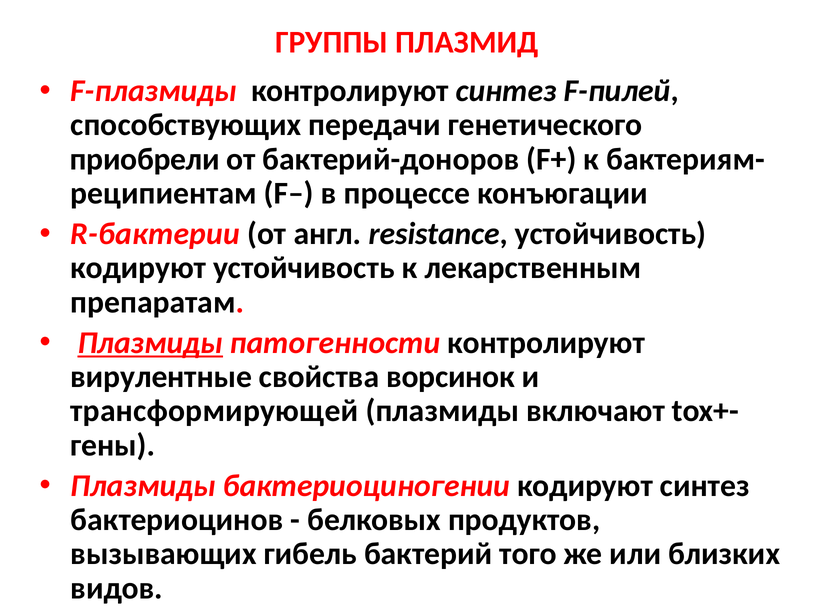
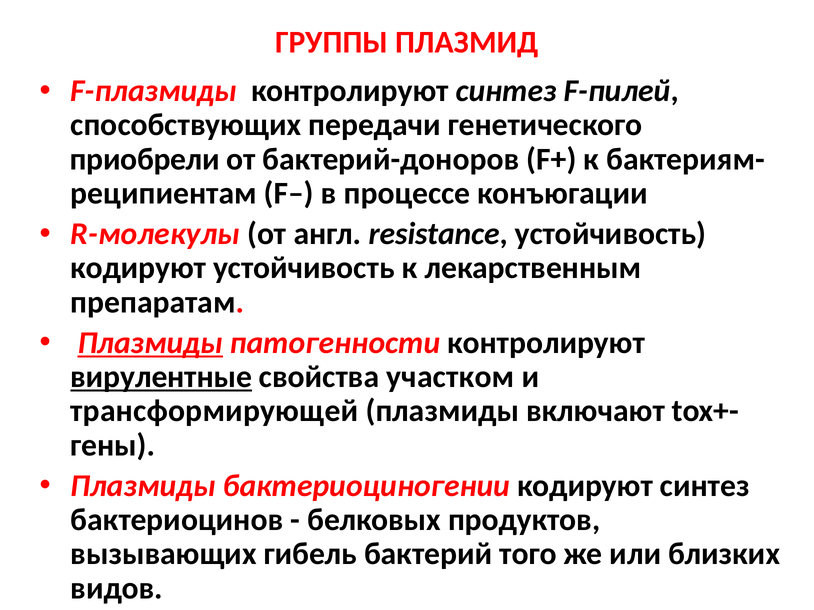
R-бактерии: R-бактерии -> R-молекулы
вирулентные underline: none -> present
ворсинок: ворсинок -> участком
